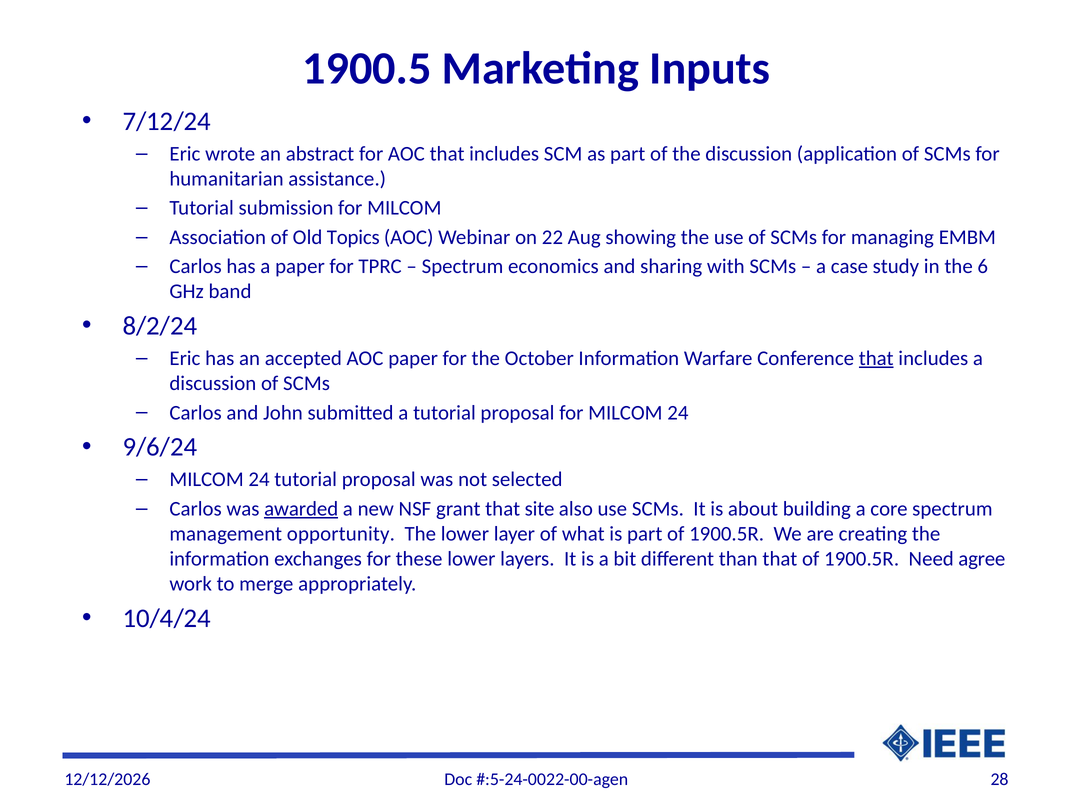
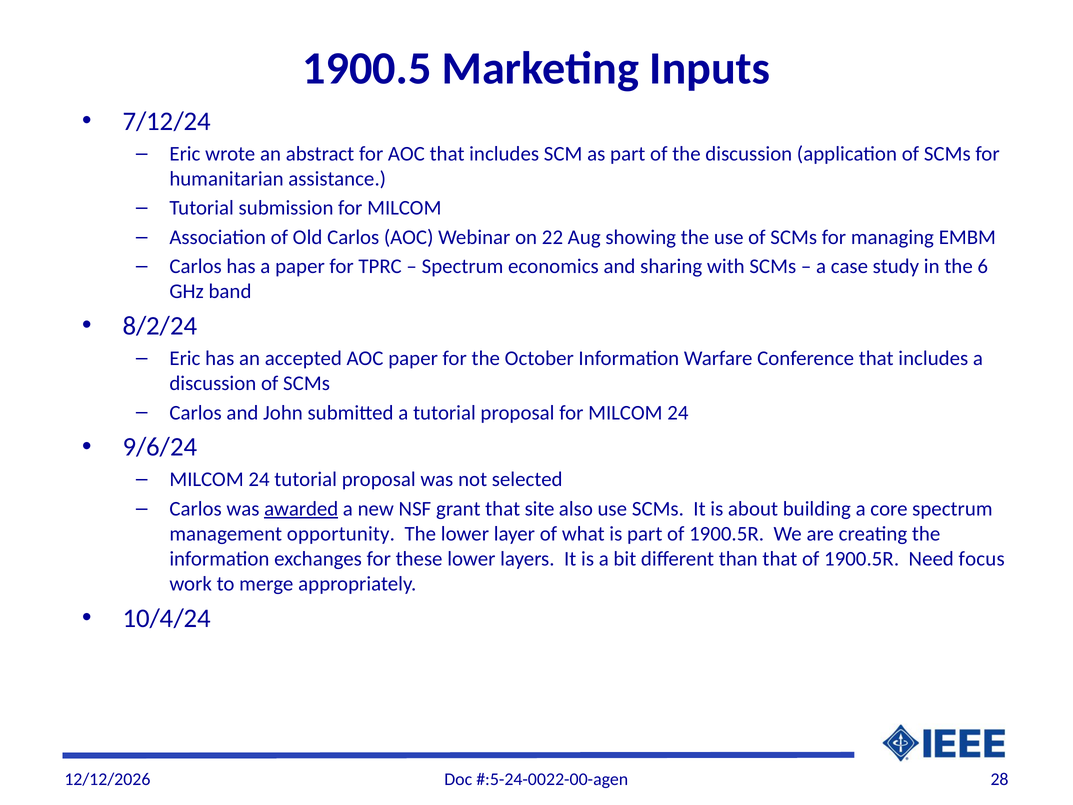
Old Topics: Topics -> Carlos
that at (876, 358) underline: present -> none
agree: agree -> focus
